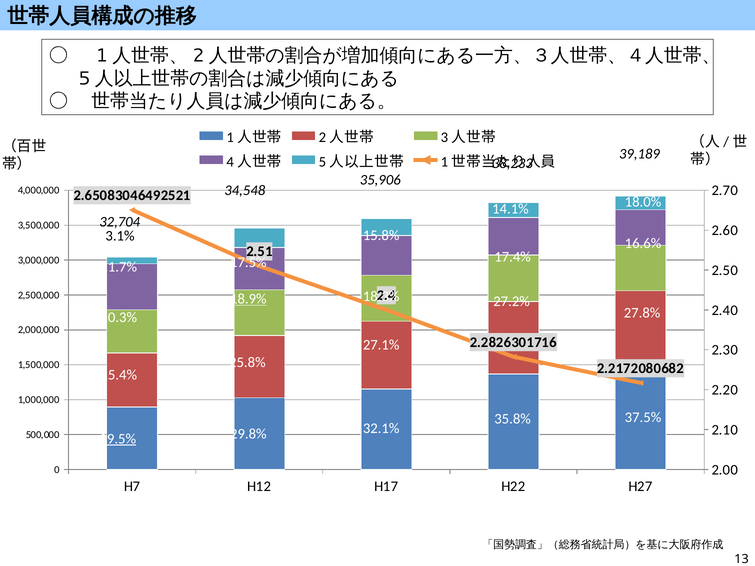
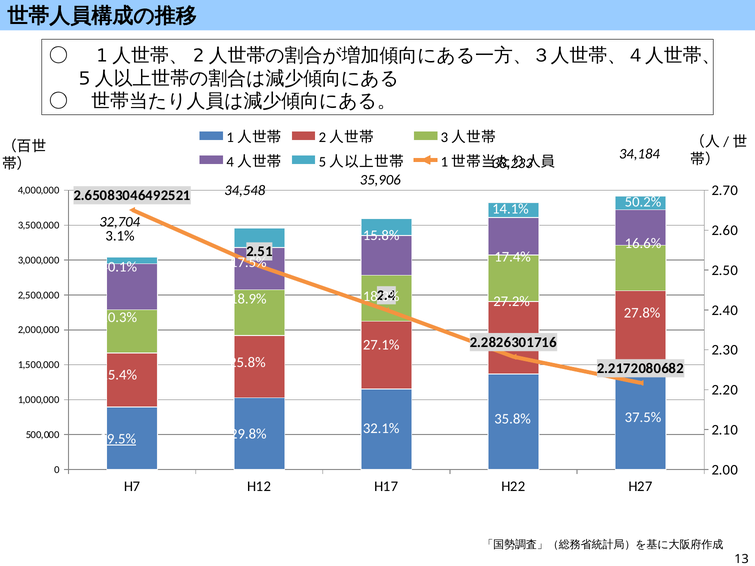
39,189: 39,189 -> 34,184
18.0%: 18.0% -> 50.2%
11.7%: 11.7% -> 40.1%
18.9% underline: present -> none
